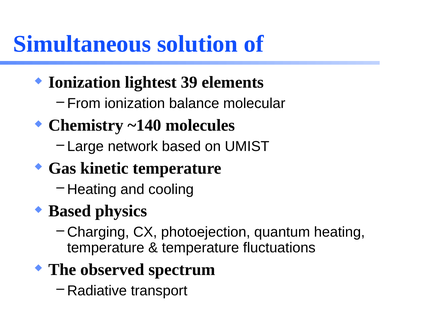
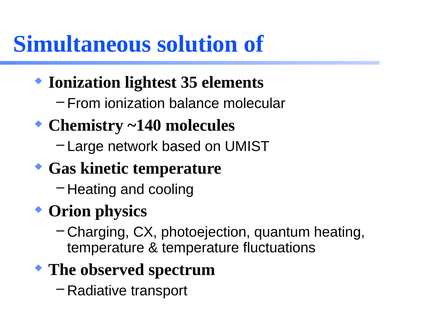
39: 39 -> 35
Based at (70, 211): Based -> Orion
